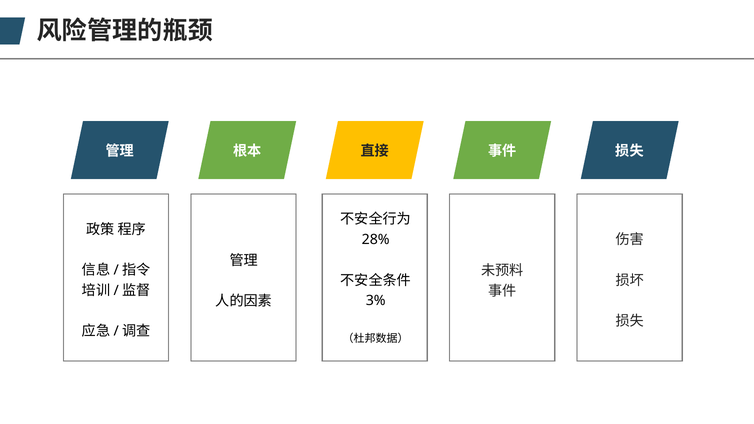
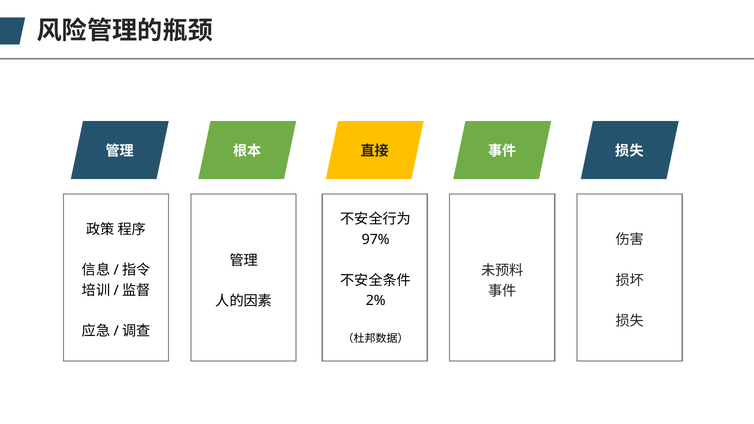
28%: 28% -> 97%
3%: 3% -> 2%
